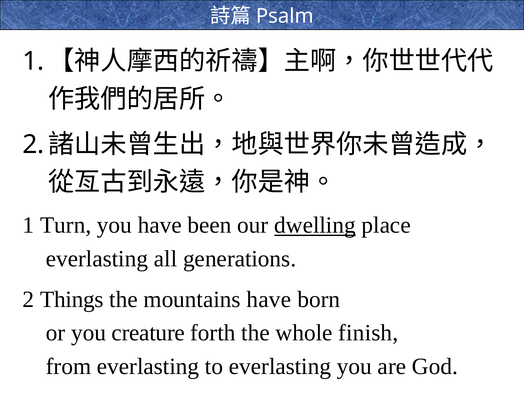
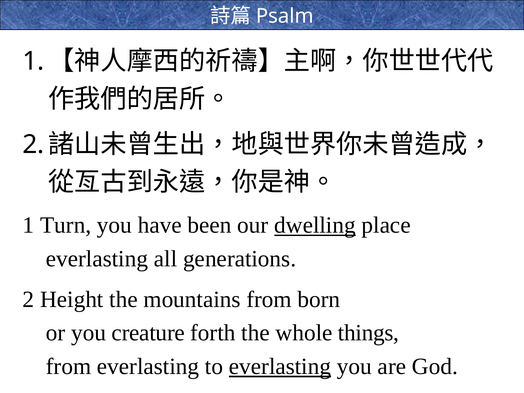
Things: Things -> Height
mountains have: have -> from
finish: finish -> things
everlasting at (280, 366) underline: none -> present
